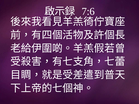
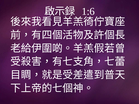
7:6: 7:6 -> 1:6
